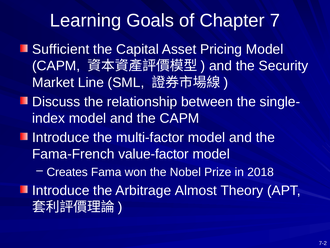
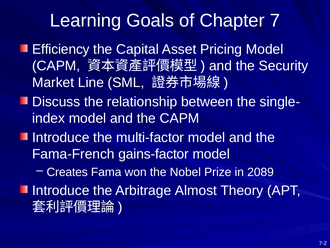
Sufficient: Sufficient -> Efficiency
value-factor: value-factor -> gains-factor
2018: 2018 -> 2089
